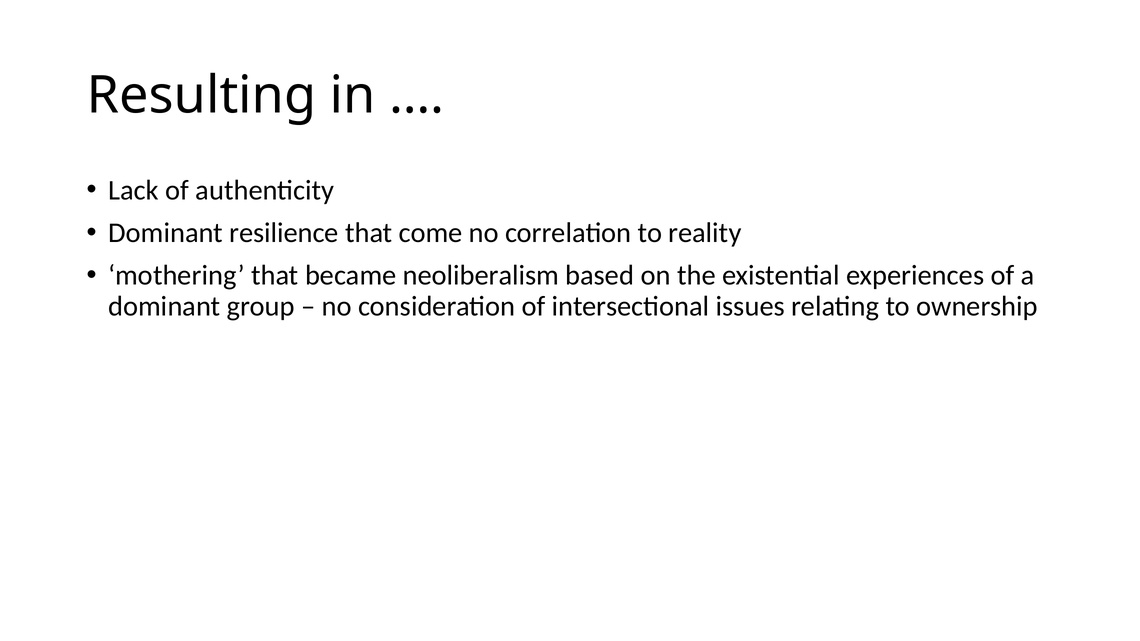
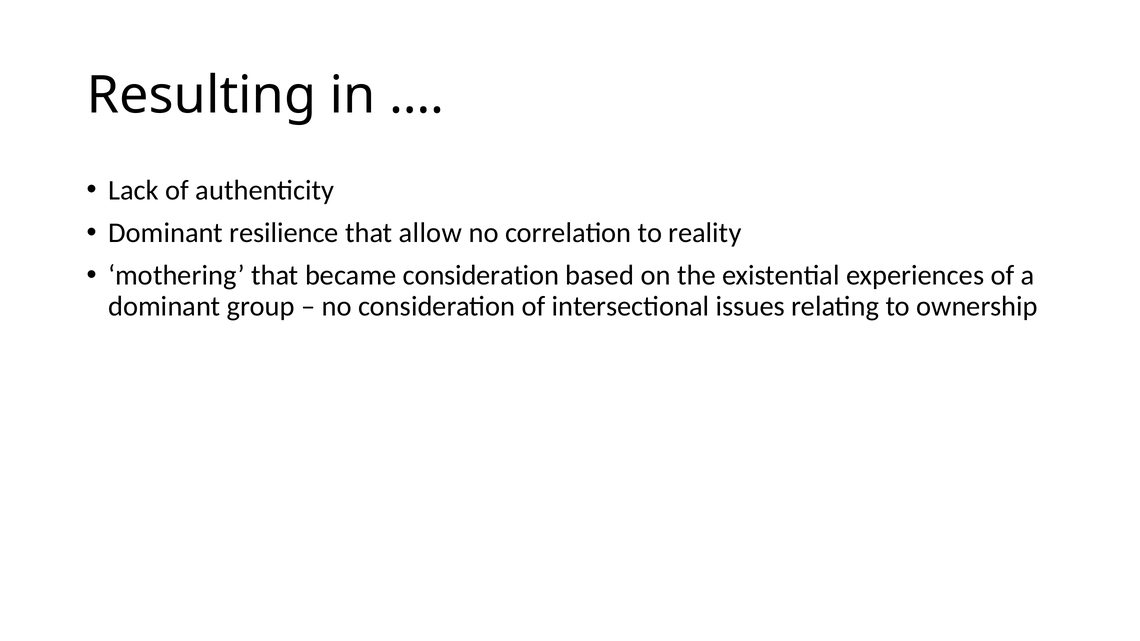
come: come -> allow
became neoliberalism: neoliberalism -> consideration
